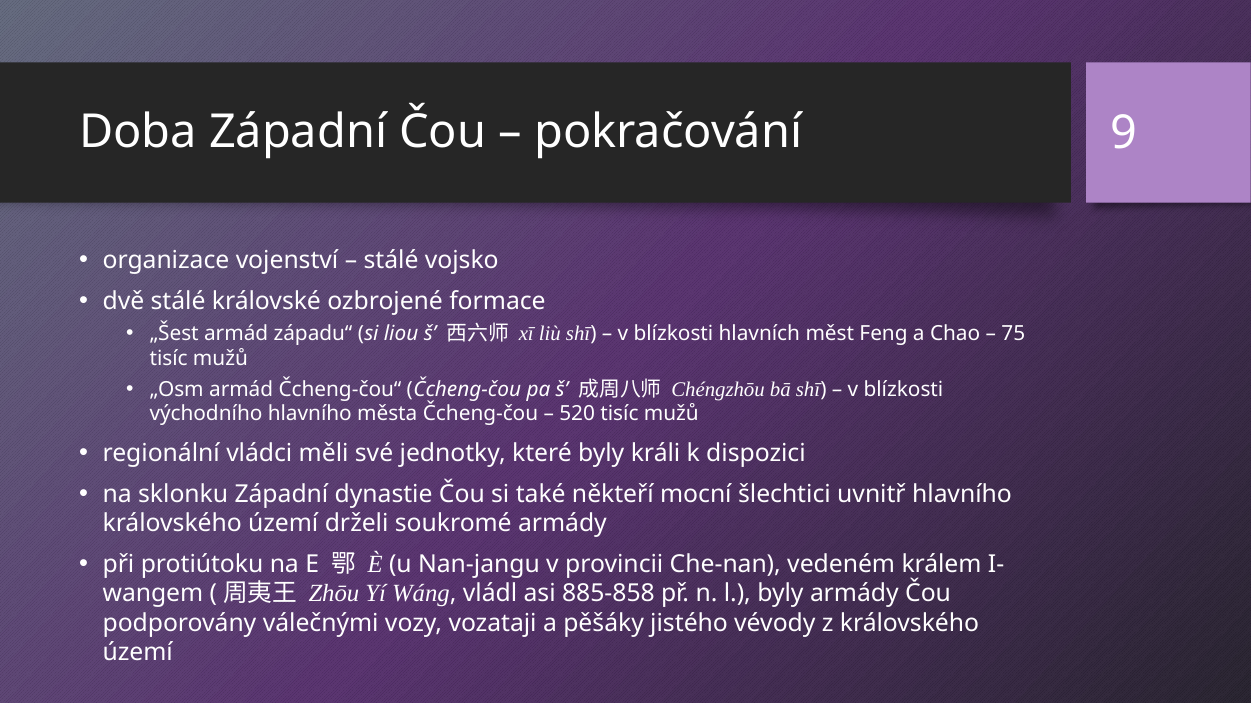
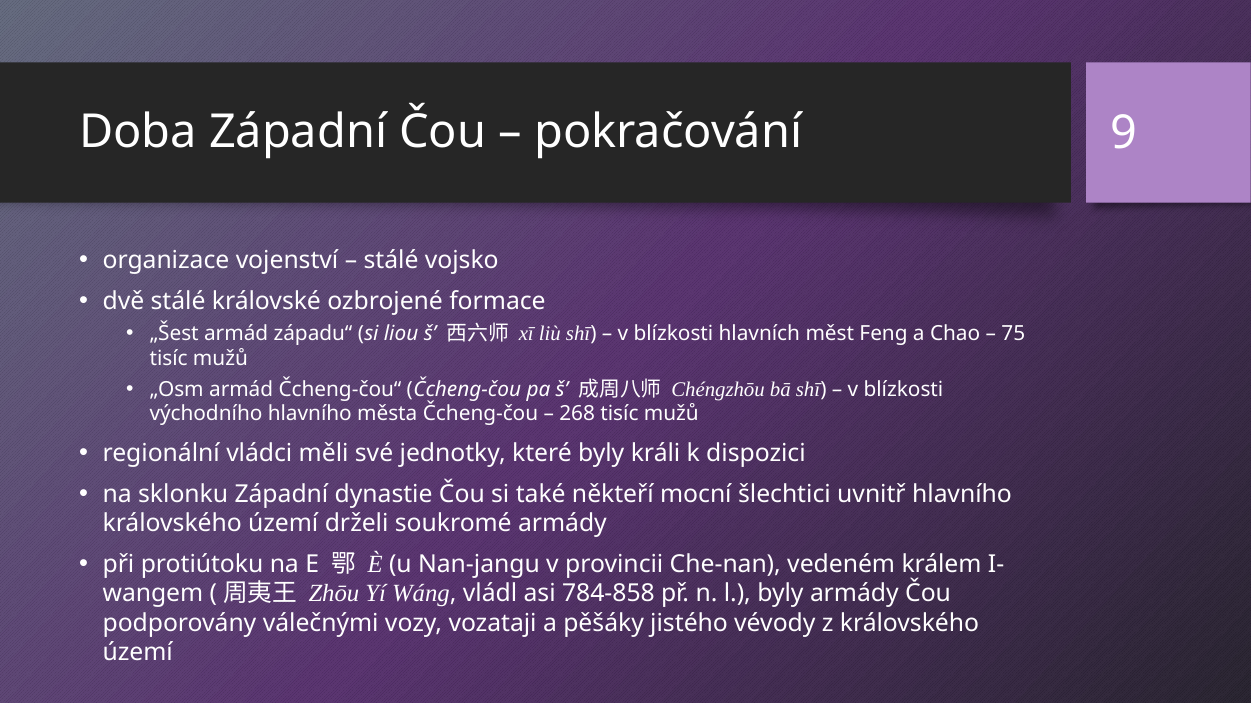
520: 520 -> 268
885-858: 885-858 -> 784-858
